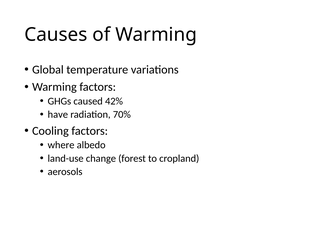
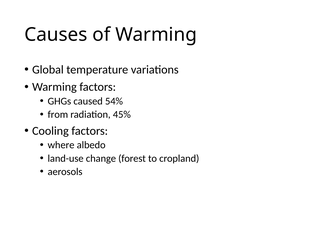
42%: 42% -> 54%
have: have -> from
70%: 70% -> 45%
